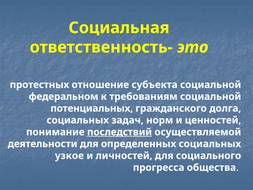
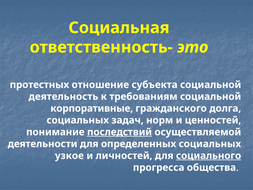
федеральном: федеральном -> деятельность
потенциальных: потенциальных -> корпоративные
социального underline: none -> present
